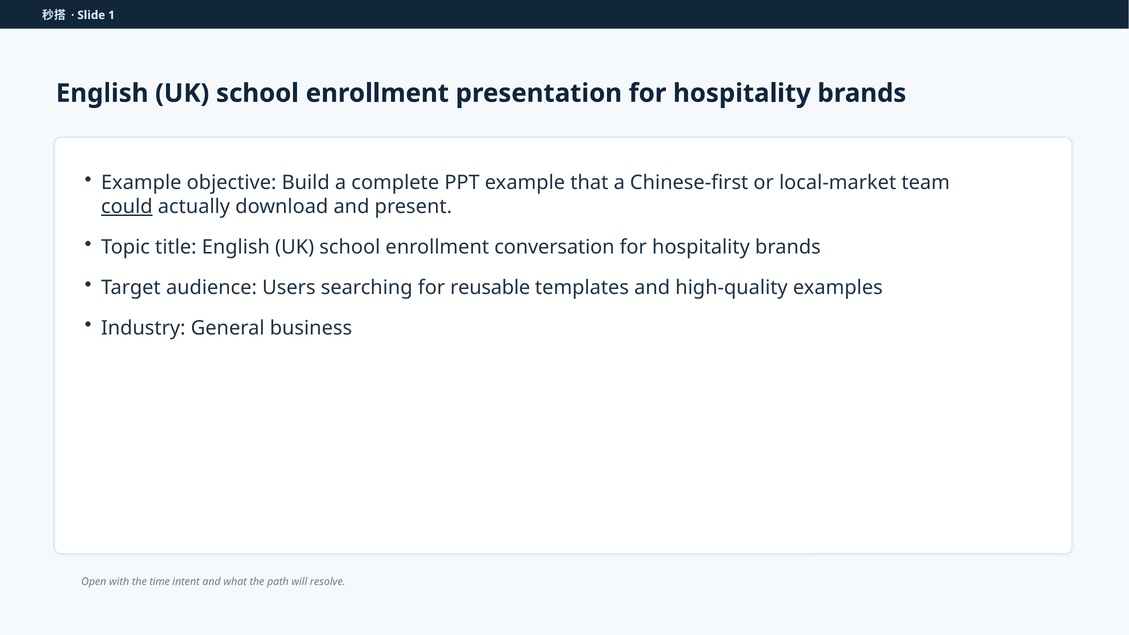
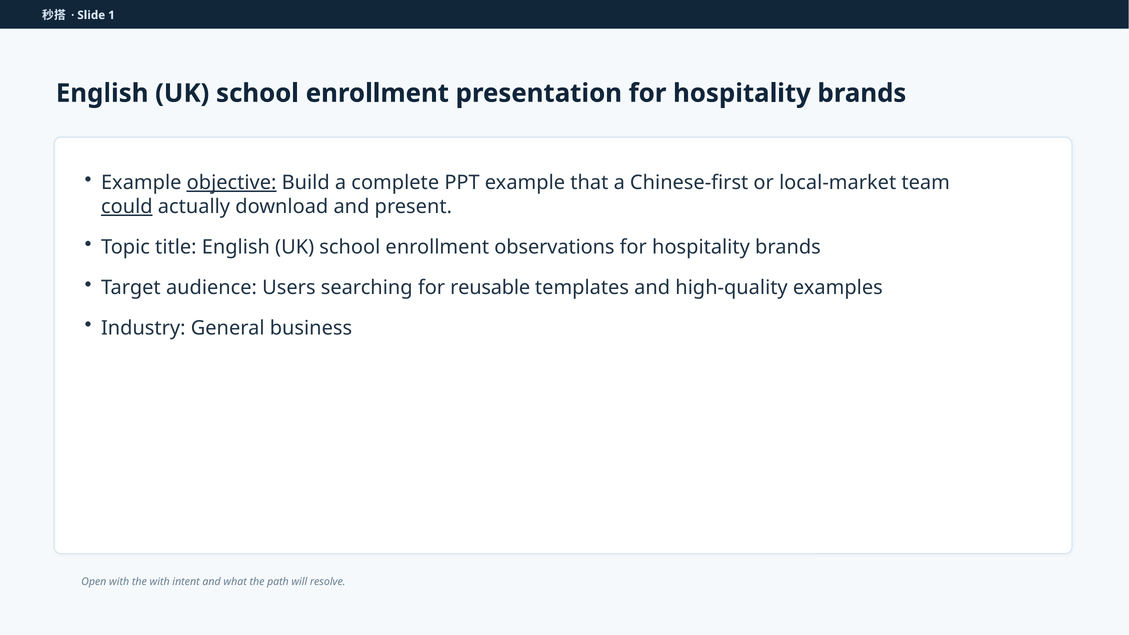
objective underline: none -> present
conversation: conversation -> observations
the time: time -> with
